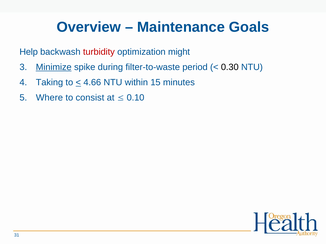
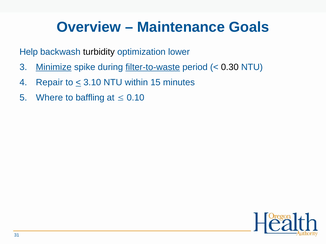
turbidity colour: red -> black
might: might -> lower
filter-to-waste underline: none -> present
Taking: Taking -> Repair
4.66: 4.66 -> 3.10
consist: consist -> baffling
